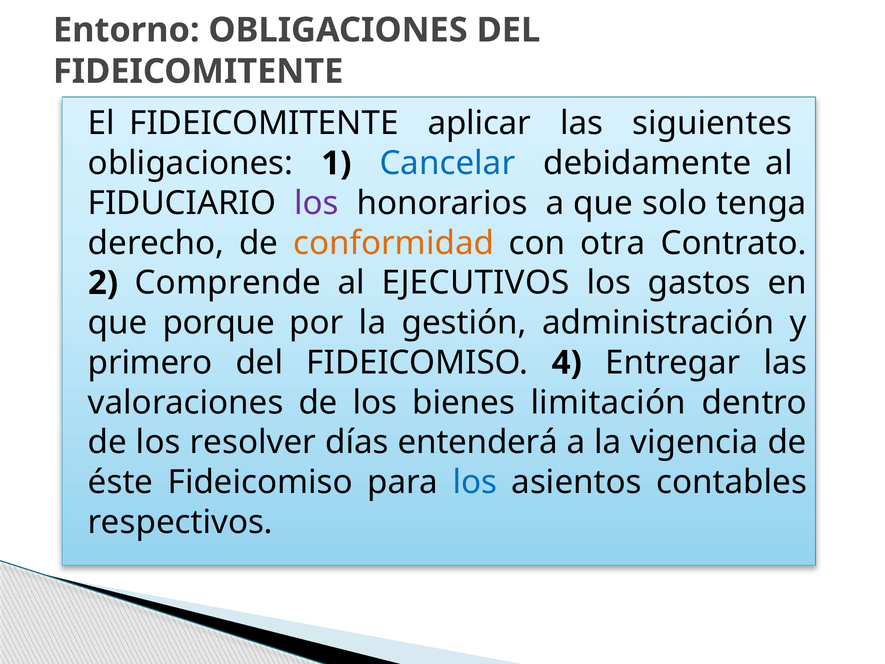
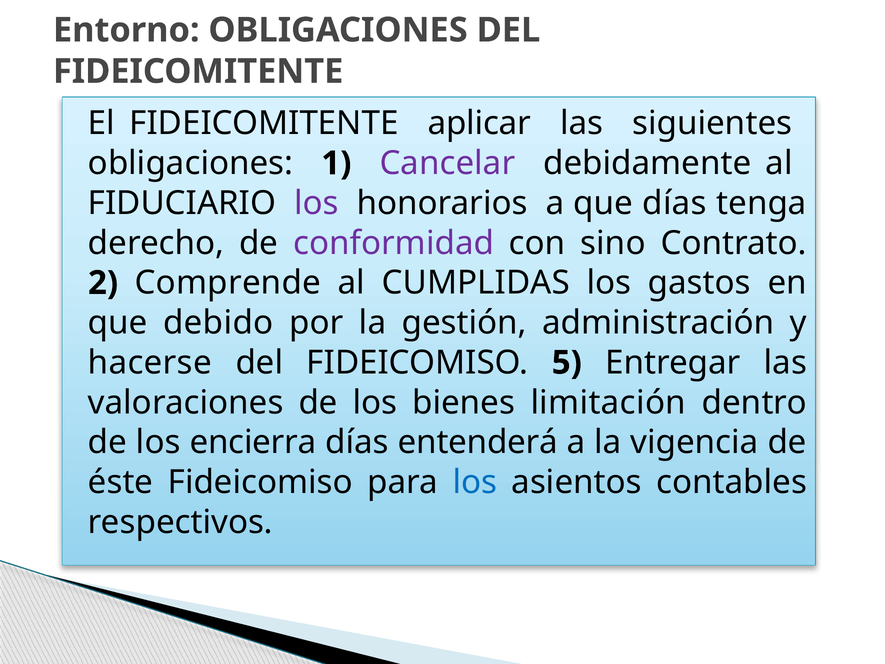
Cancelar colour: blue -> purple
que solo: solo -> días
conformidad colour: orange -> purple
otra: otra -> sino
EJECUTIVOS: EJECUTIVOS -> CUMPLIDAS
porque: porque -> debido
primero: primero -> hacerse
4: 4 -> 5
resolver: resolver -> encierra
